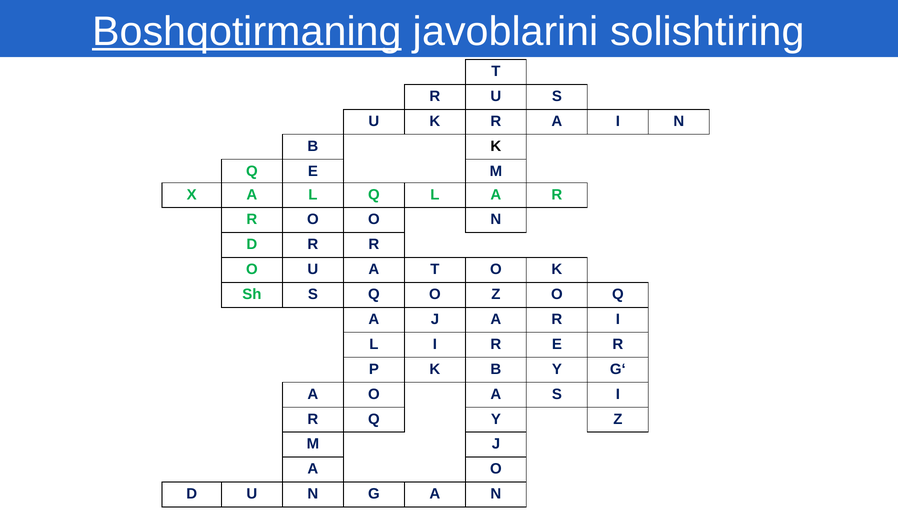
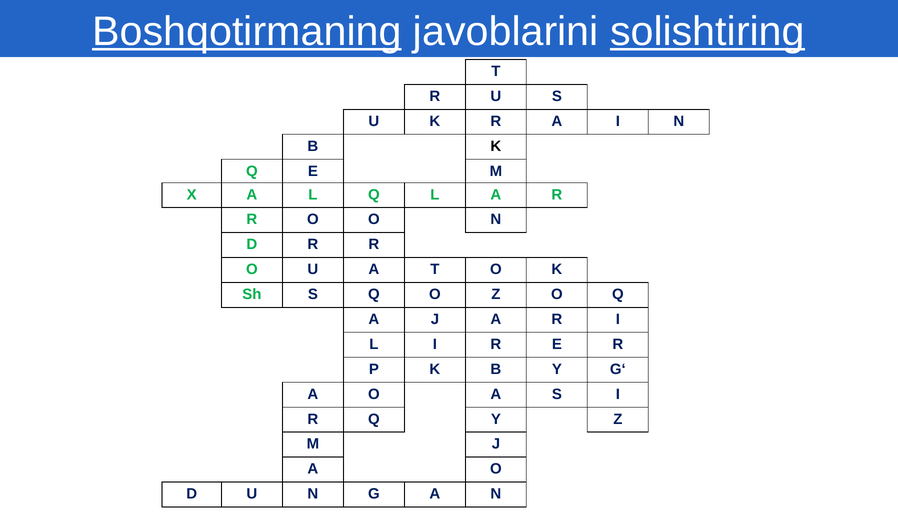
solishtiring underline: none -> present
